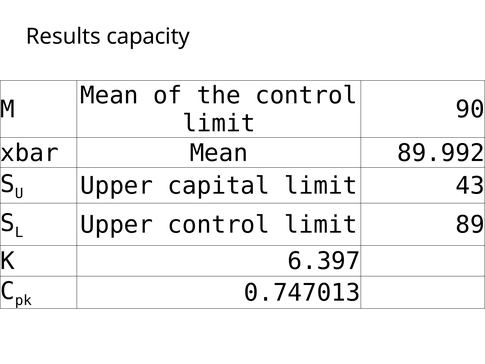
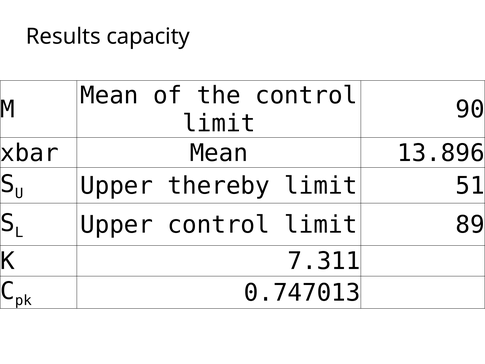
89.992: 89.992 -> 13.896
capital: capital -> thereby
43: 43 -> 51
6.397: 6.397 -> 7.311
